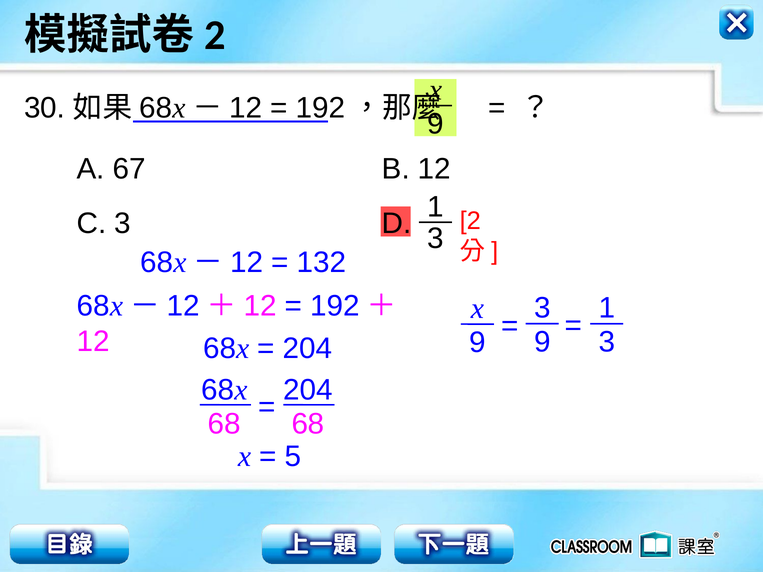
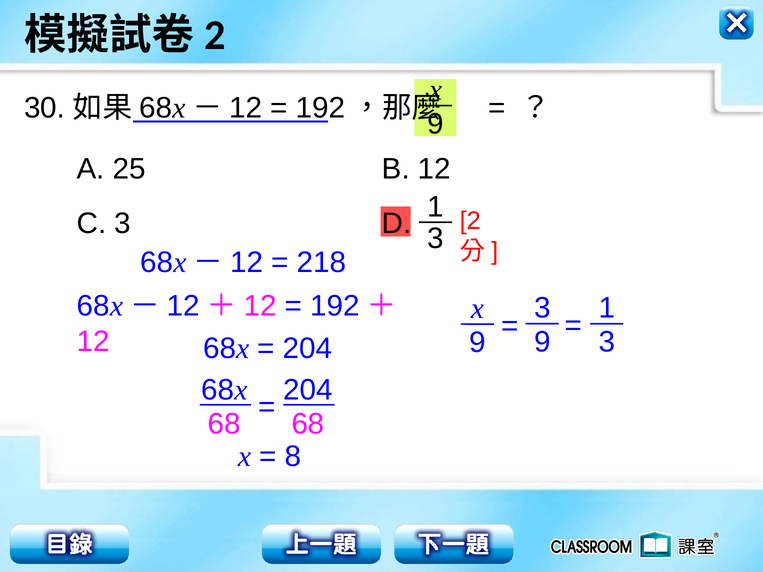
67: 67 -> 25
132: 132 -> 218
5: 5 -> 8
